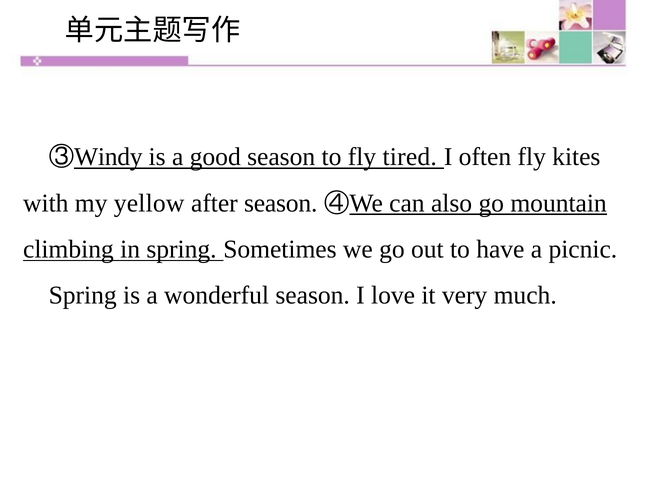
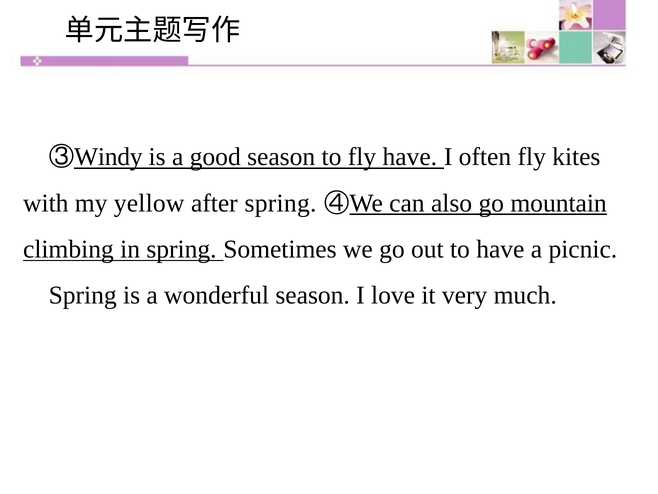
fly tired: tired -> have
after season: season -> spring
